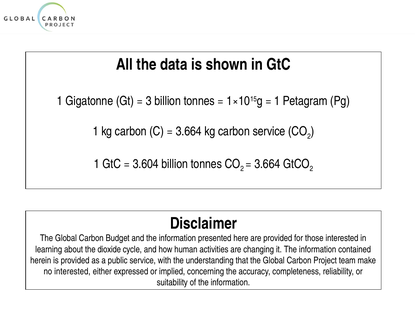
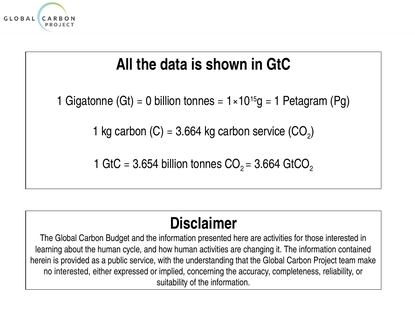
3: 3 -> 0
3.604: 3.604 -> 3.654
are provided: provided -> activities
the dioxide: dioxide -> human
